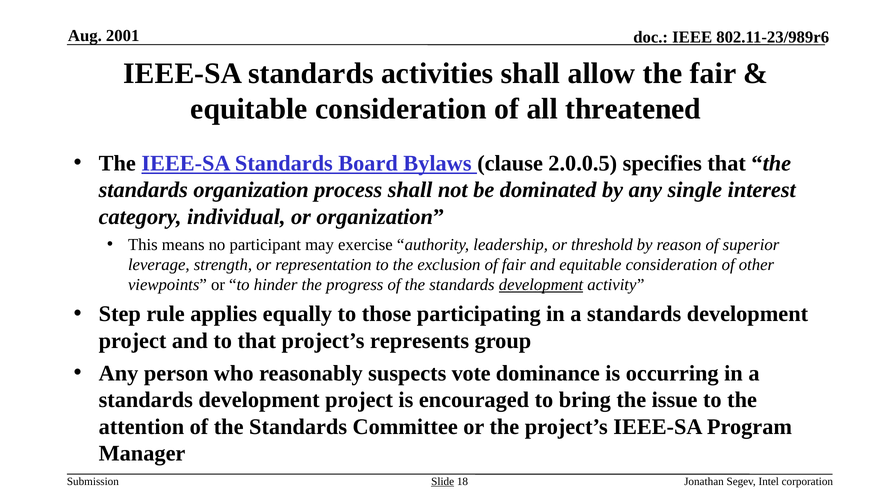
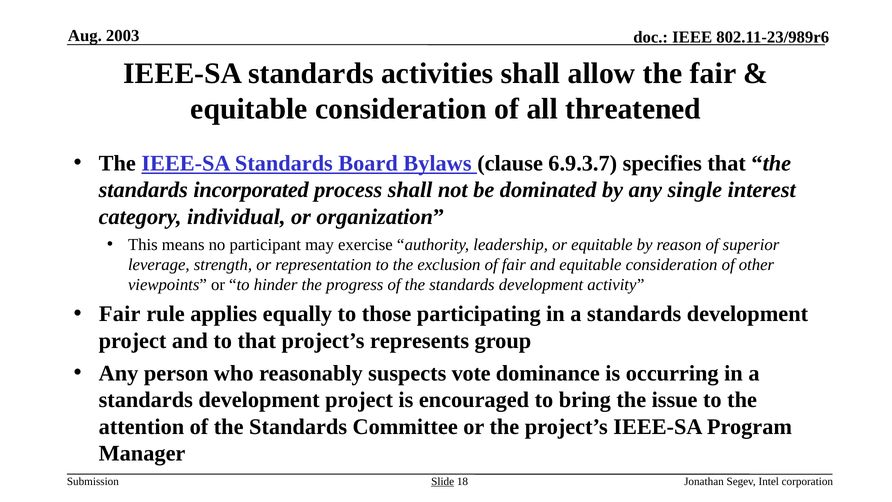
2001: 2001 -> 2003
2.0.0.5: 2.0.0.5 -> 6.9.3.7
standards organization: organization -> incorporated
or threshold: threshold -> equitable
development at (541, 285) underline: present -> none
Step at (120, 314): Step -> Fair
